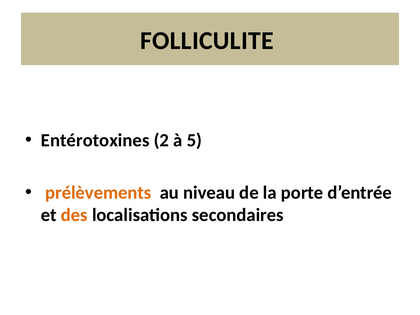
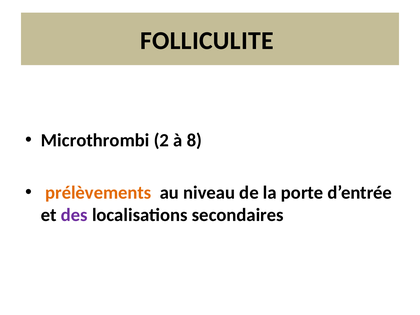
Entérotoxines: Entérotoxines -> Microthrombi
5: 5 -> 8
des colour: orange -> purple
